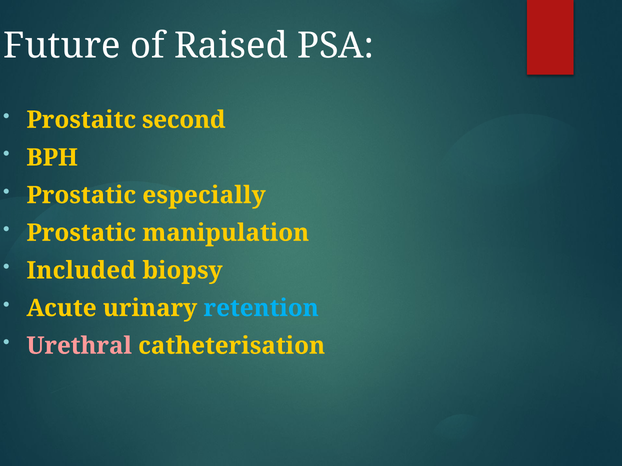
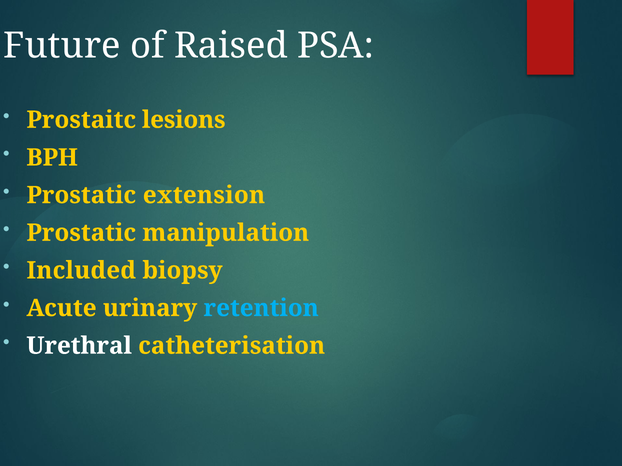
second: second -> lesions
especially: especially -> extension
Urethral colour: pink -> white
